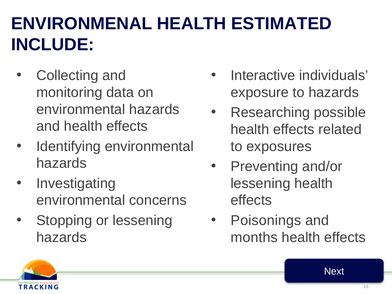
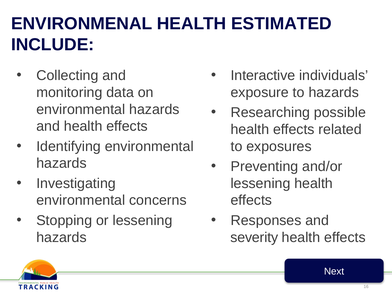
Poisonings: Poisonings -> Responses
months: months -> severity
